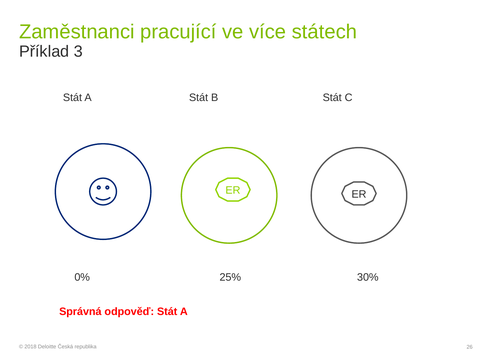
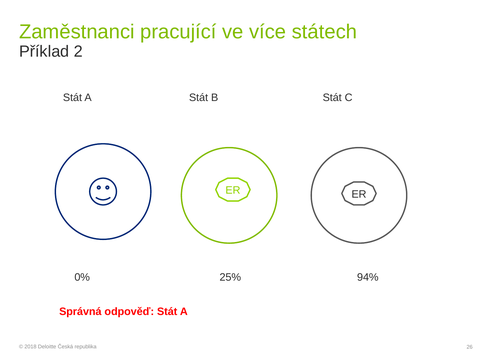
3: 3 -> 2
30%: 30% -> 94%
